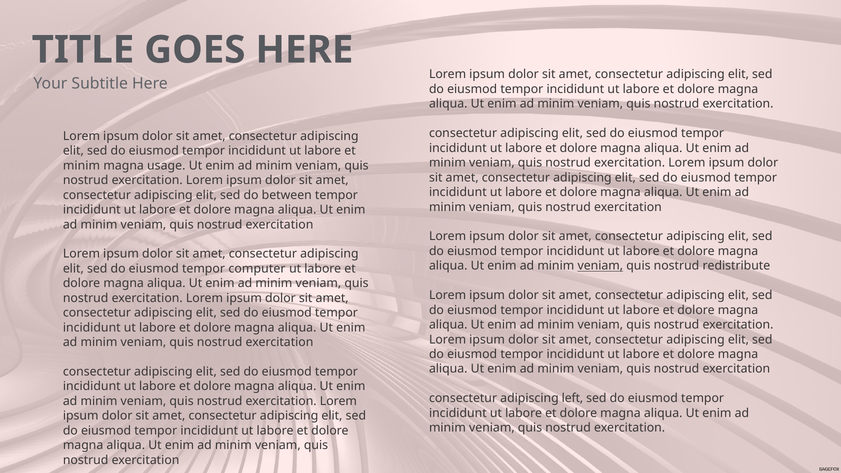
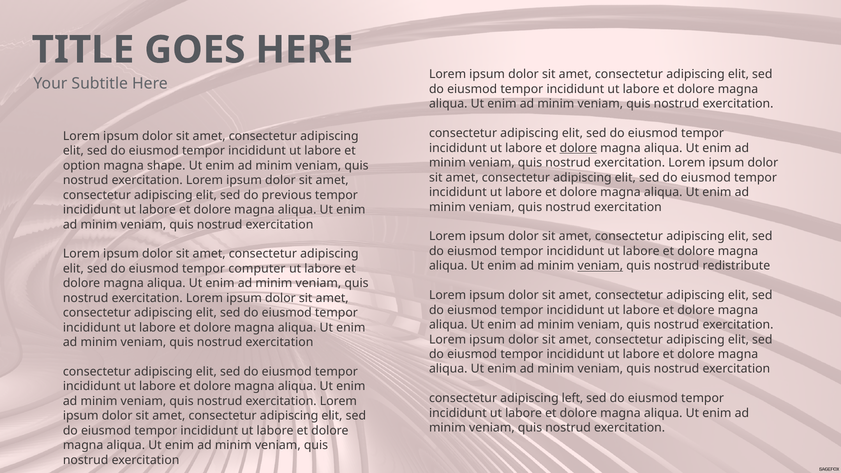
dolore at (578, 148) underline: none -> present
minim at (81, 166): minim -> option
usage: usage -> shape
between: between -> previous
